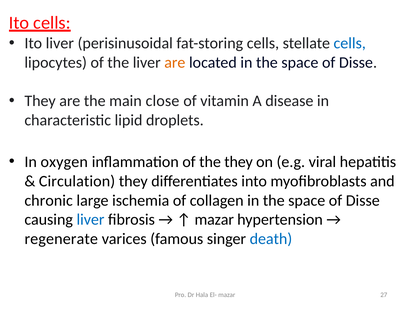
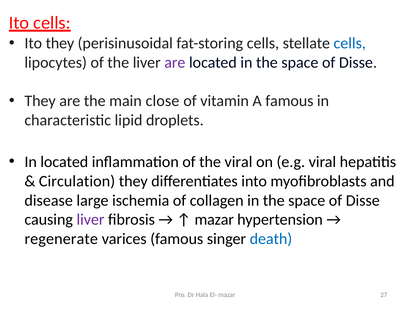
Ito liver: liver -> they
are at (175, 63) colour: orange -> purple
A disease: disease -> famous
In oxygen: oxygen -> located
the they: they -> viral
chronic: chronic -> disease
liver at (91, 220) colour: blue -> purple
